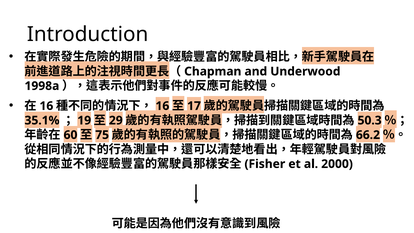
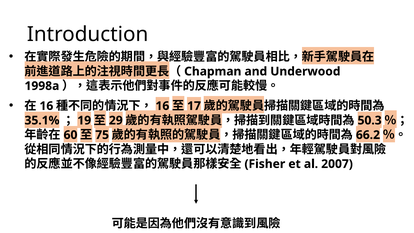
2000: 2000 -> 2007
